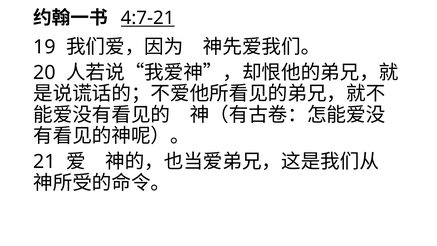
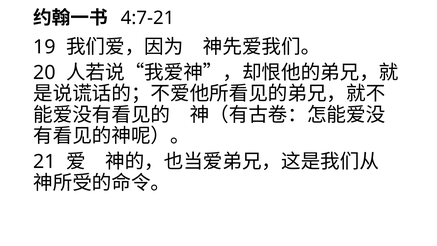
4:7-21 underline: present -> none
